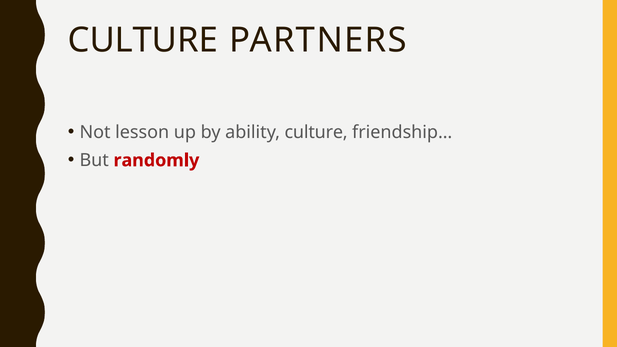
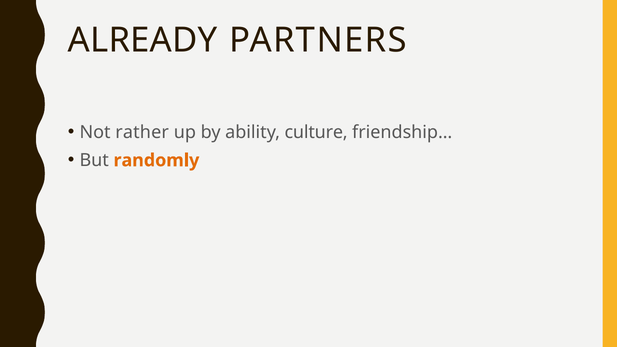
CULTURE at (143, 40): CULTURE -> ALREADY
lesson: lesson -> rather
randomly colour: red -> orange
